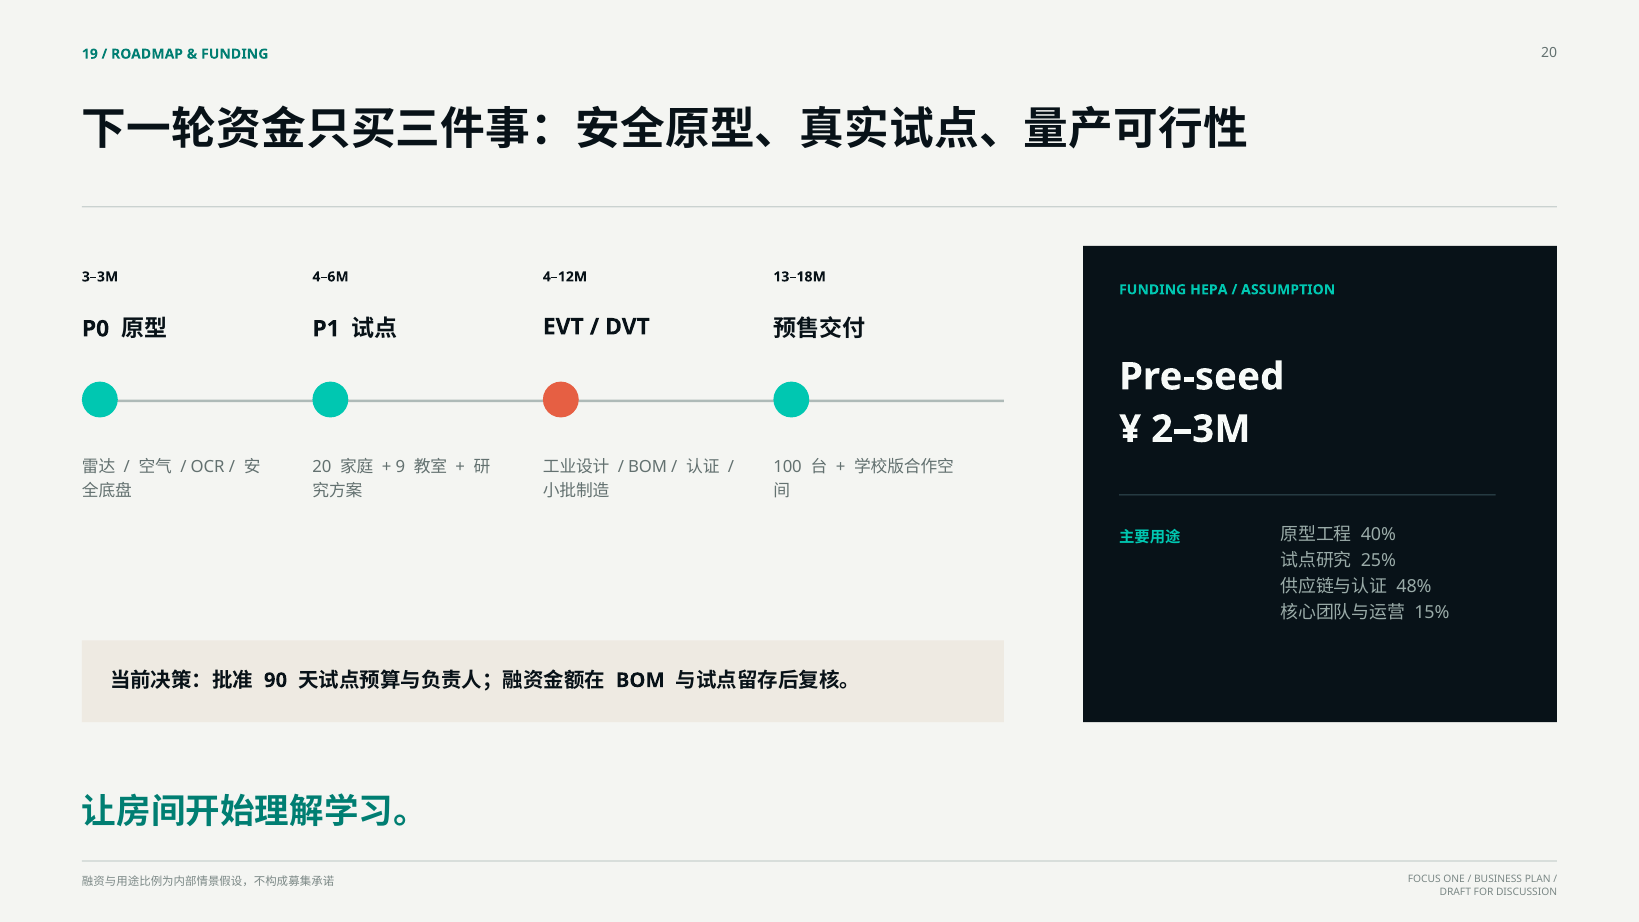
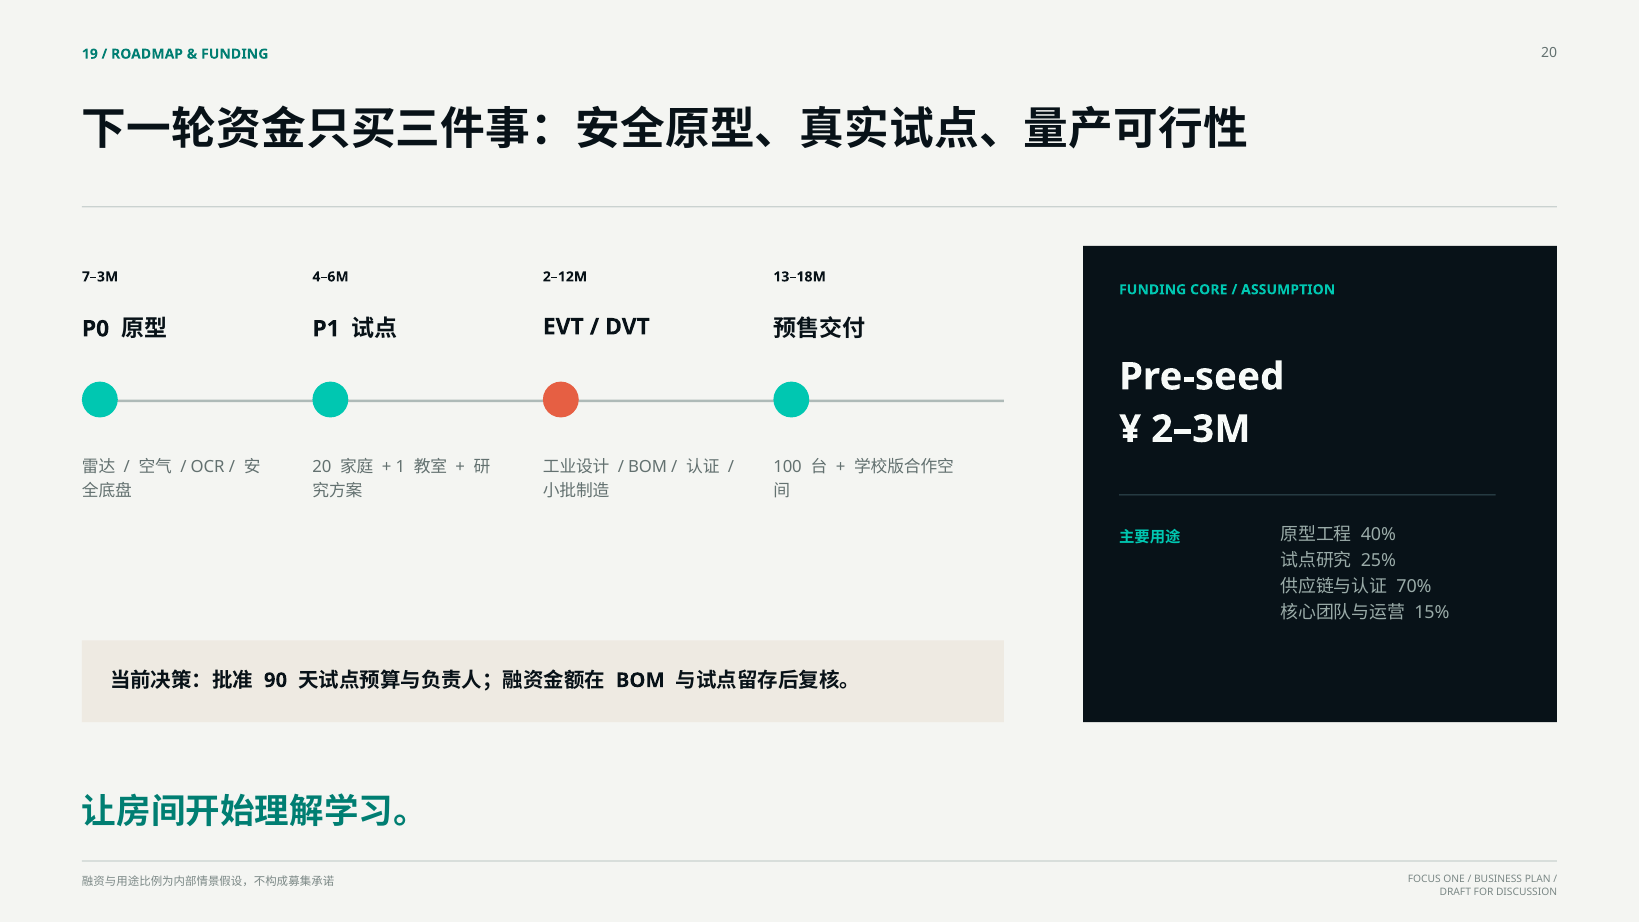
3–3M: 3–3M -> 7–3M
4–12M: 4–12M -> 2–12M
HEPA: HEPA -> CORE
9: 9 -> 1
48%: 48% -> 70%
